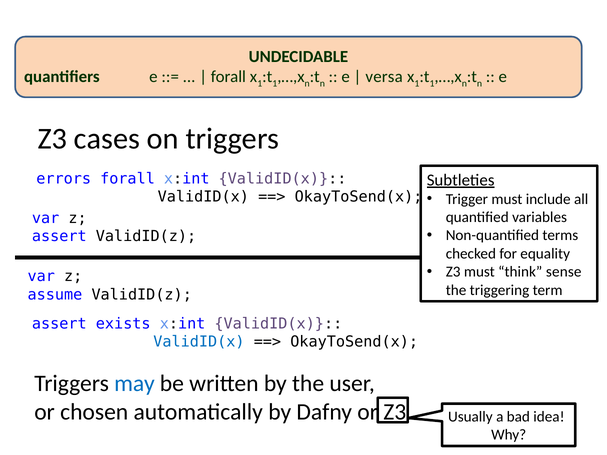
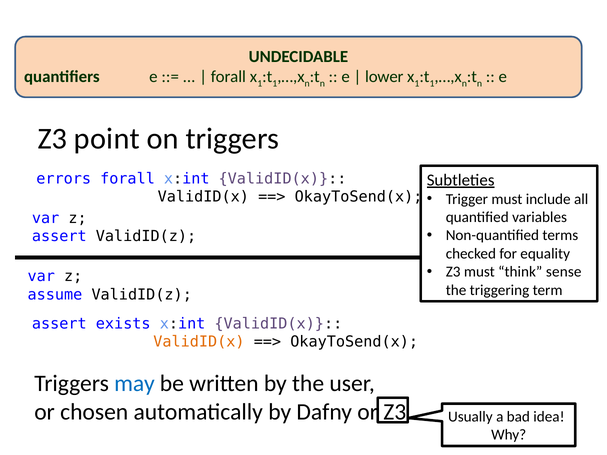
versa: versa -> lower
cases: cases -> point
ValidID(x at (199, 342) colour: blue -> orange
